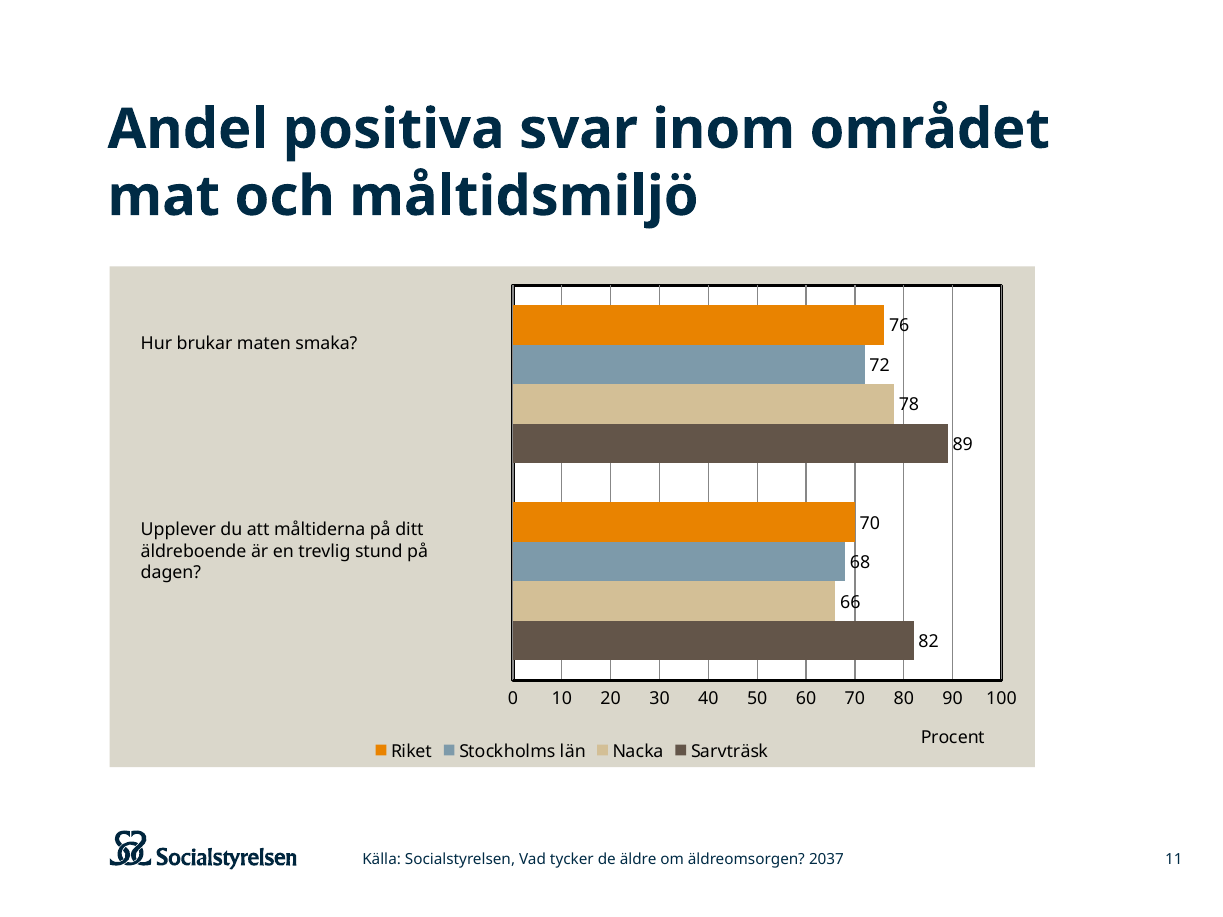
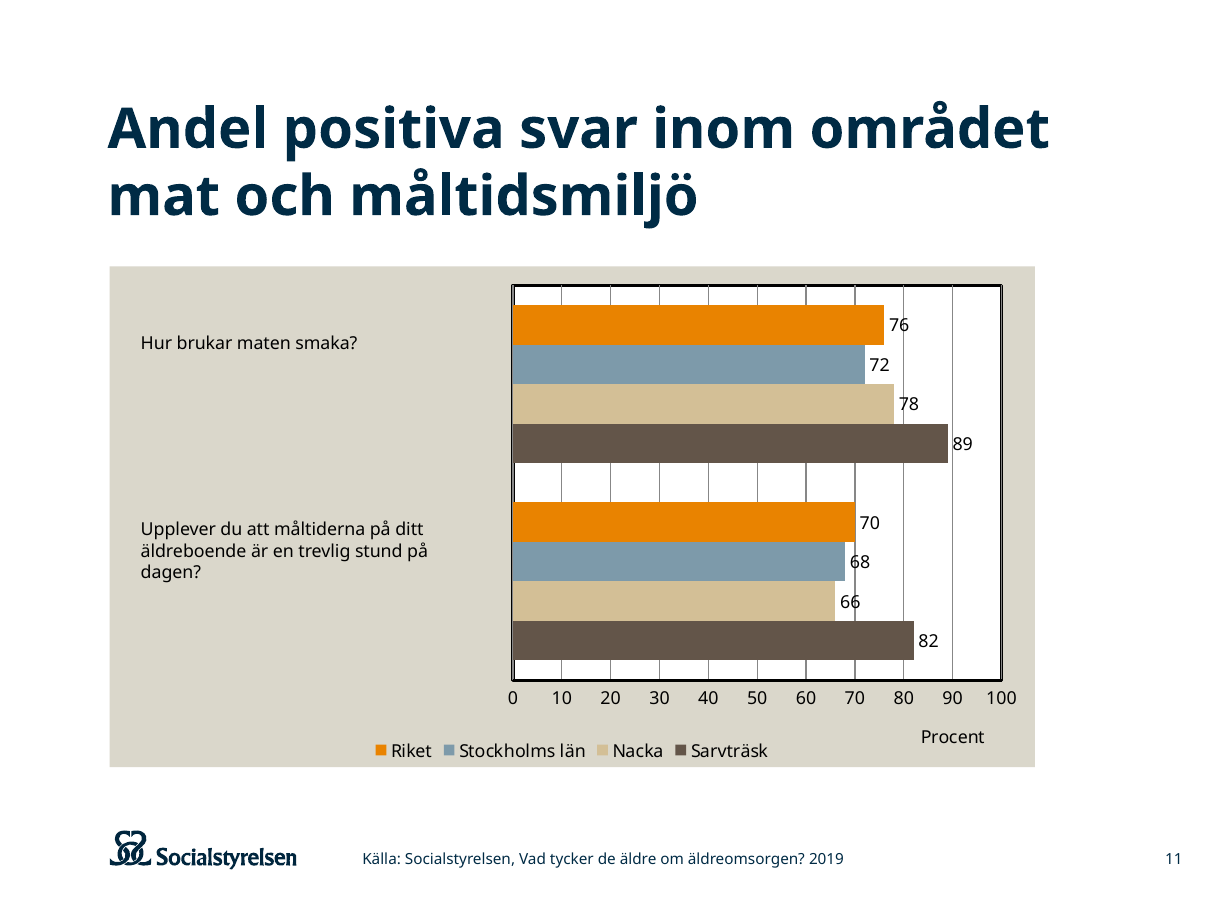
2037: 2037 -> 2019
